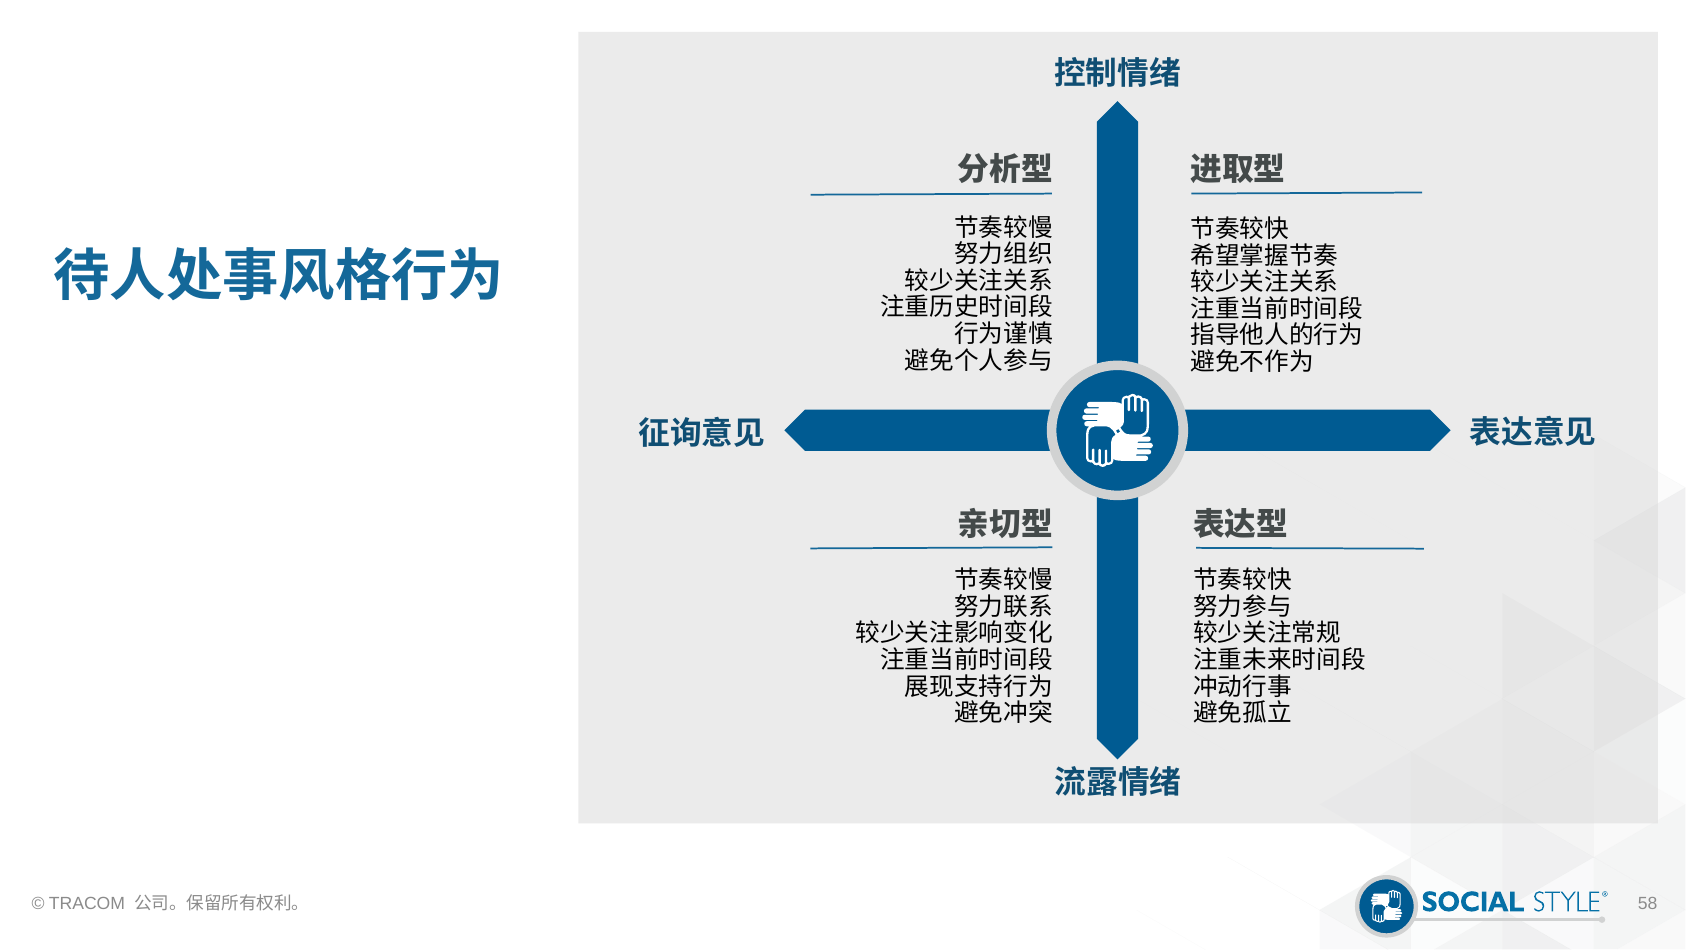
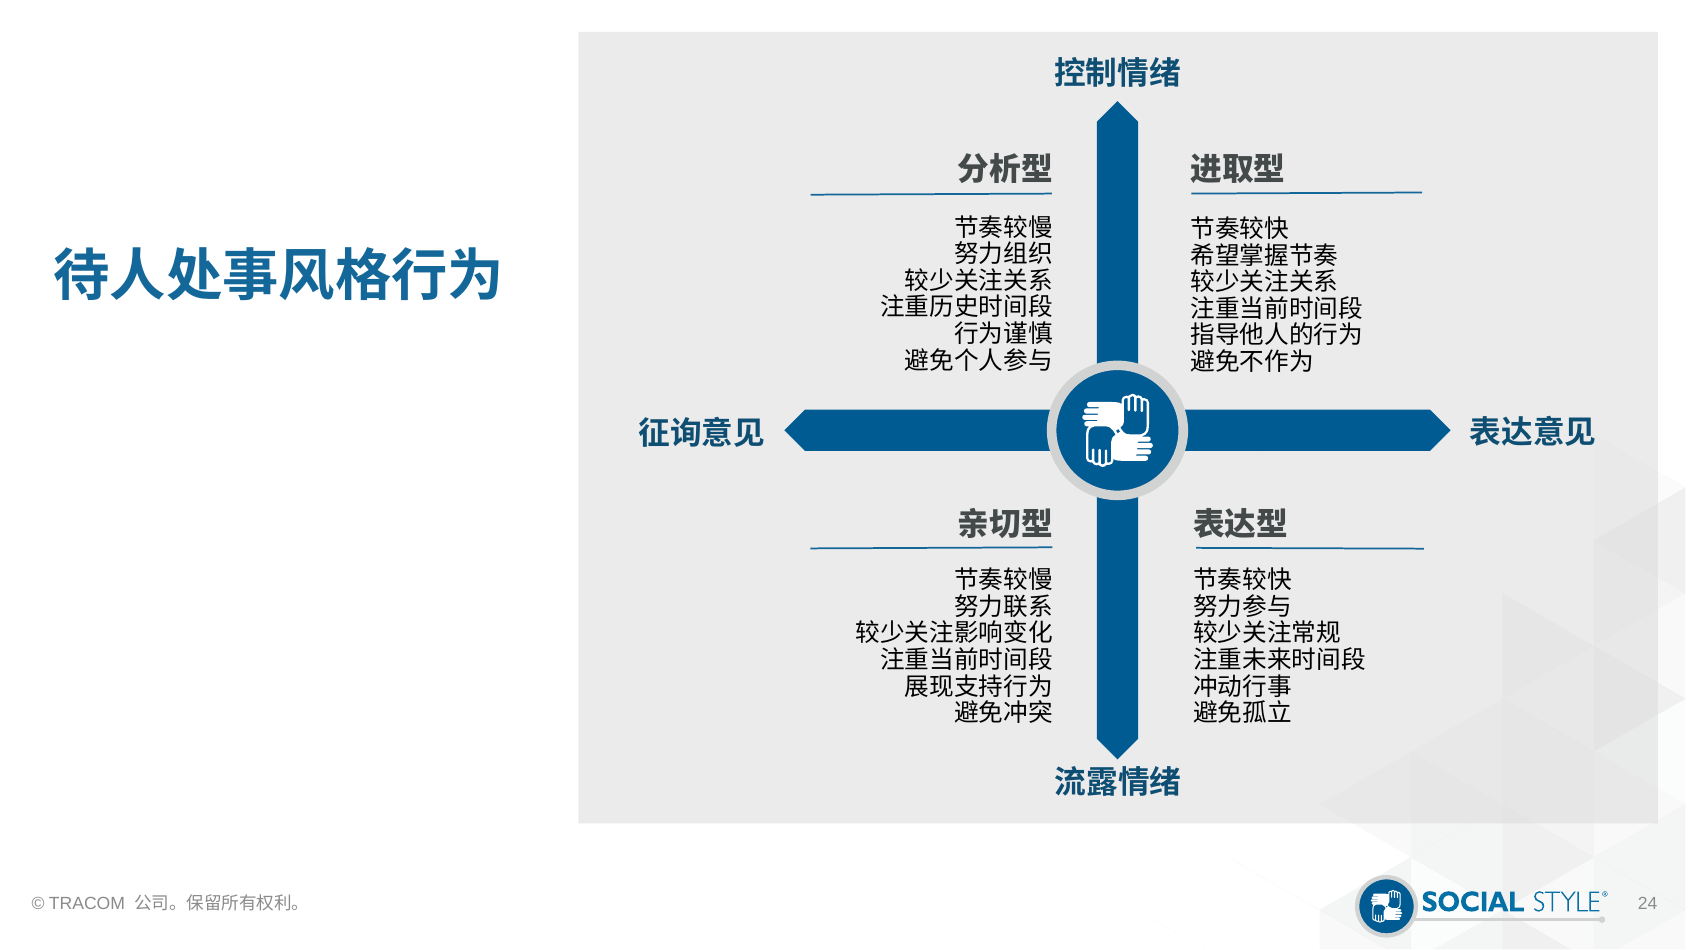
58: 58 -> 24
